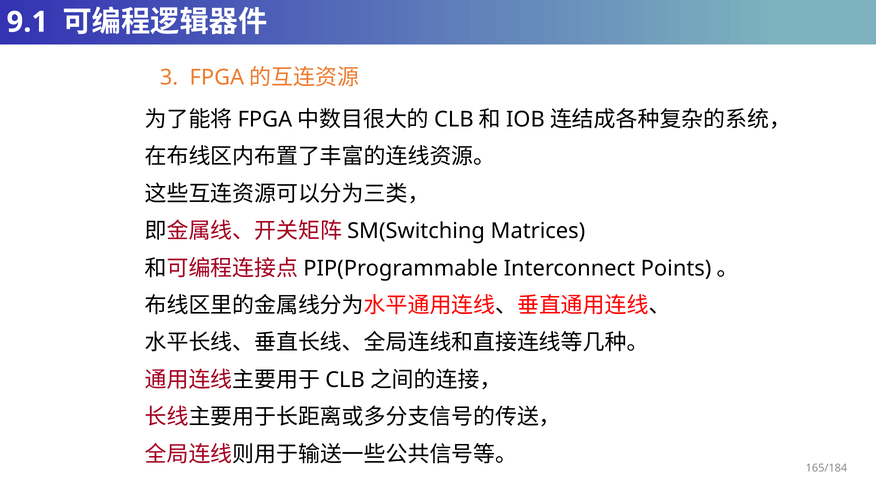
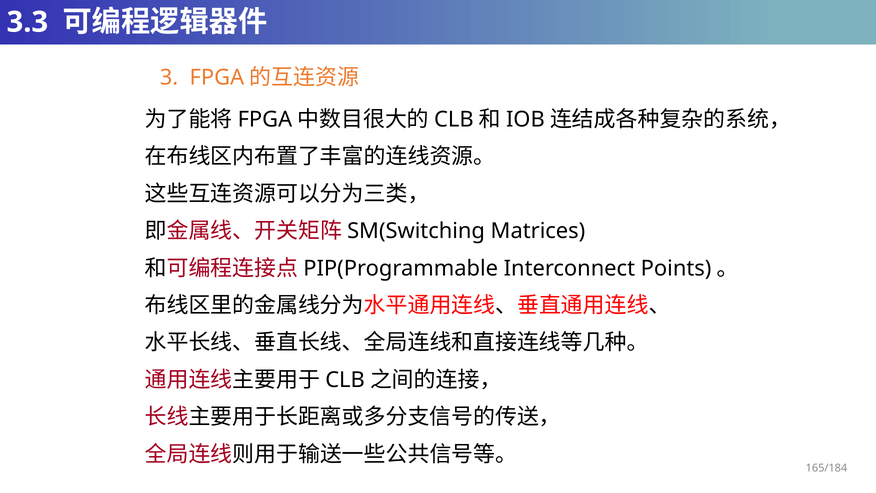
9.1: 9.1 -> 3.3
